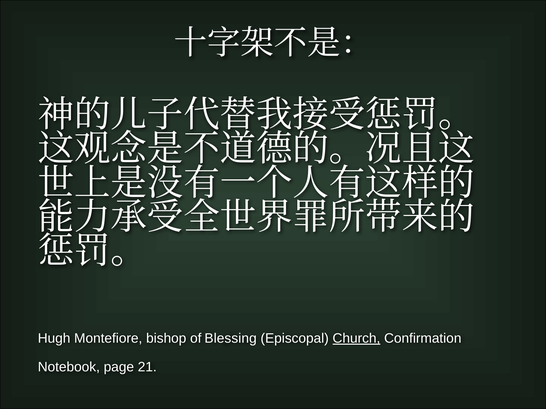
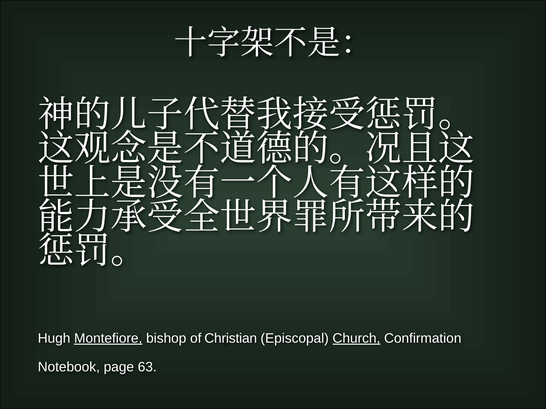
Montefiore underline: none -> present
Blessing: Blessing -> Christian
21: 21 -> 63
